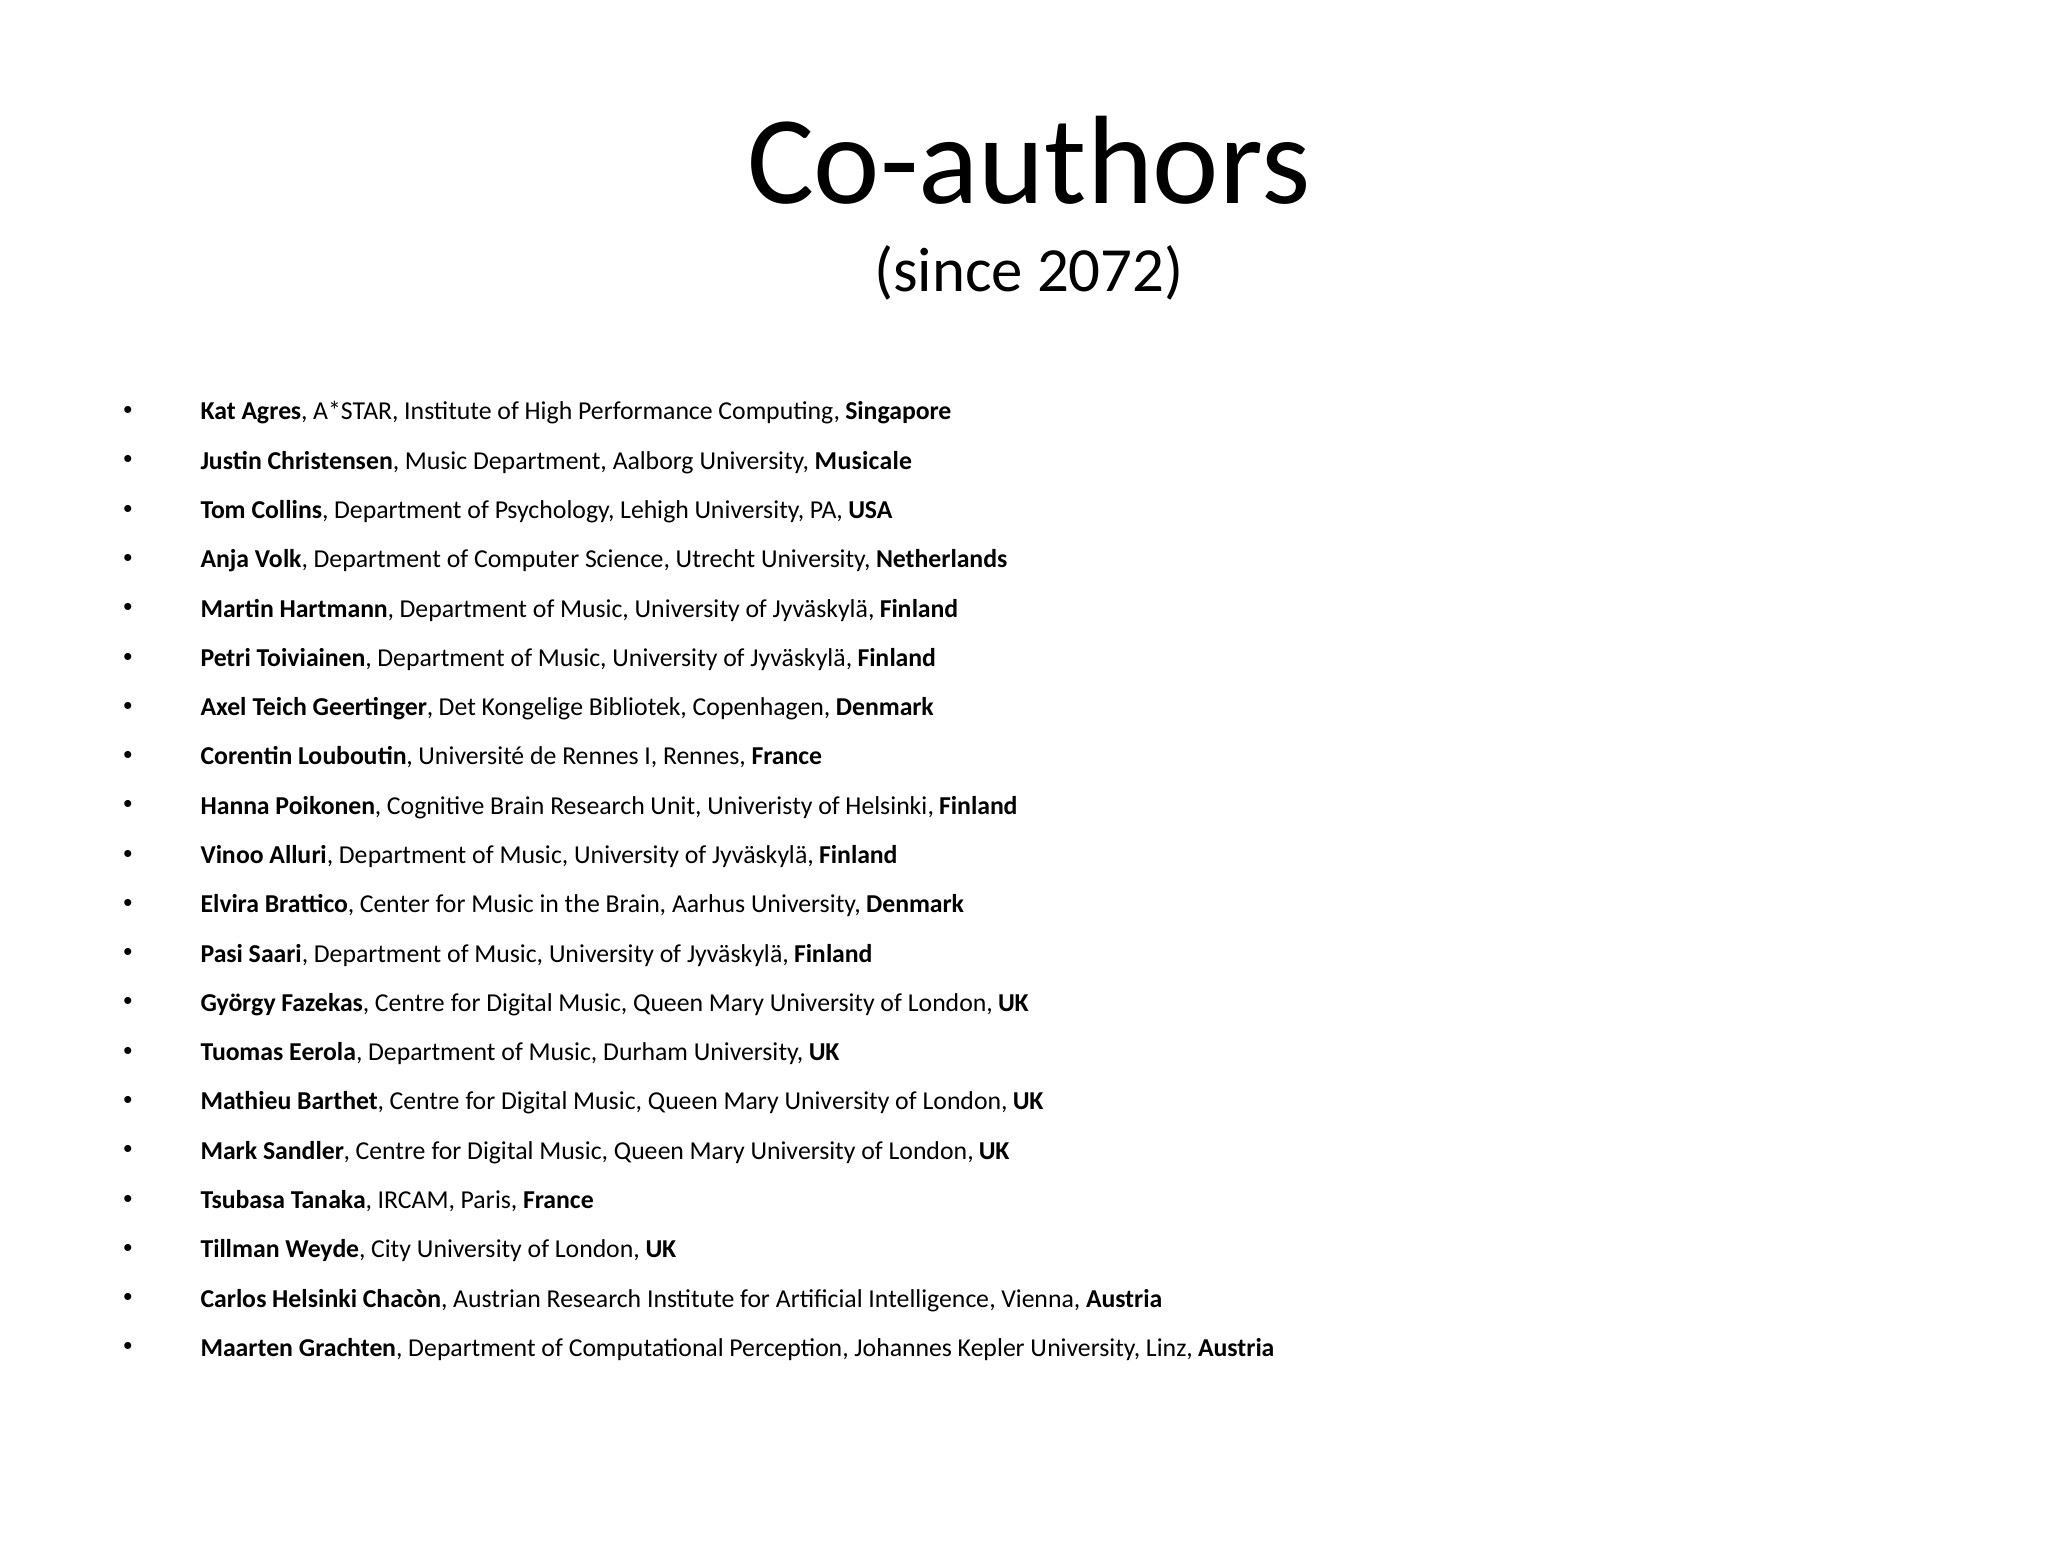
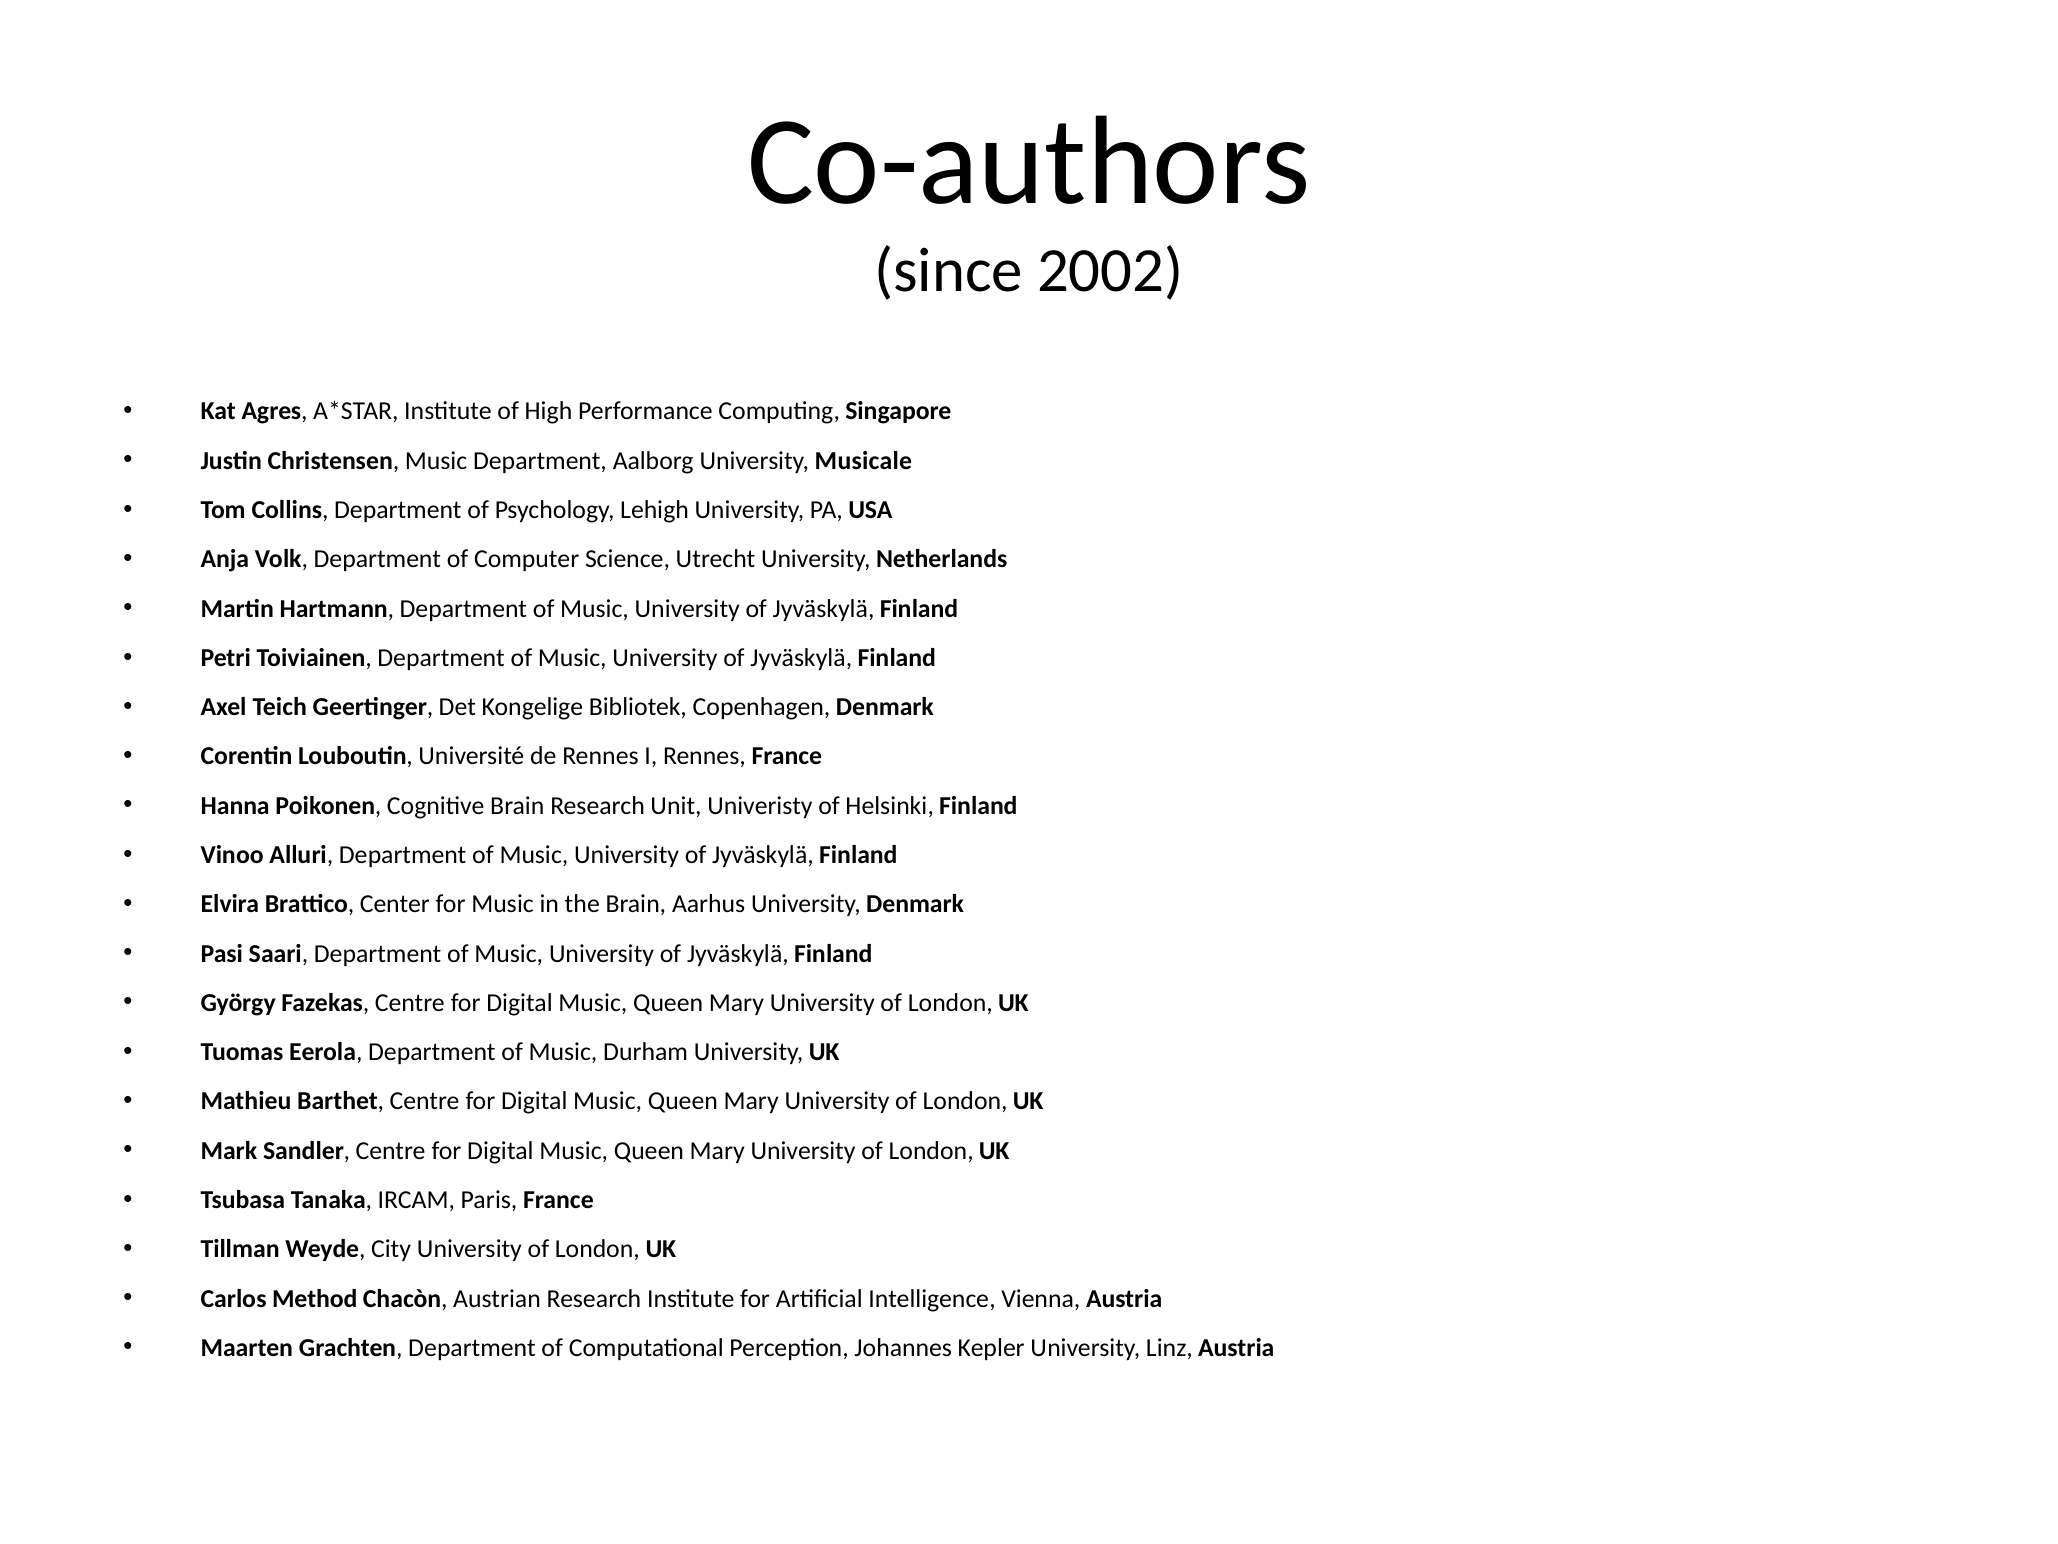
2072: 2072 -> 2002
Carlos Helsinki: Helsinki -> Method
